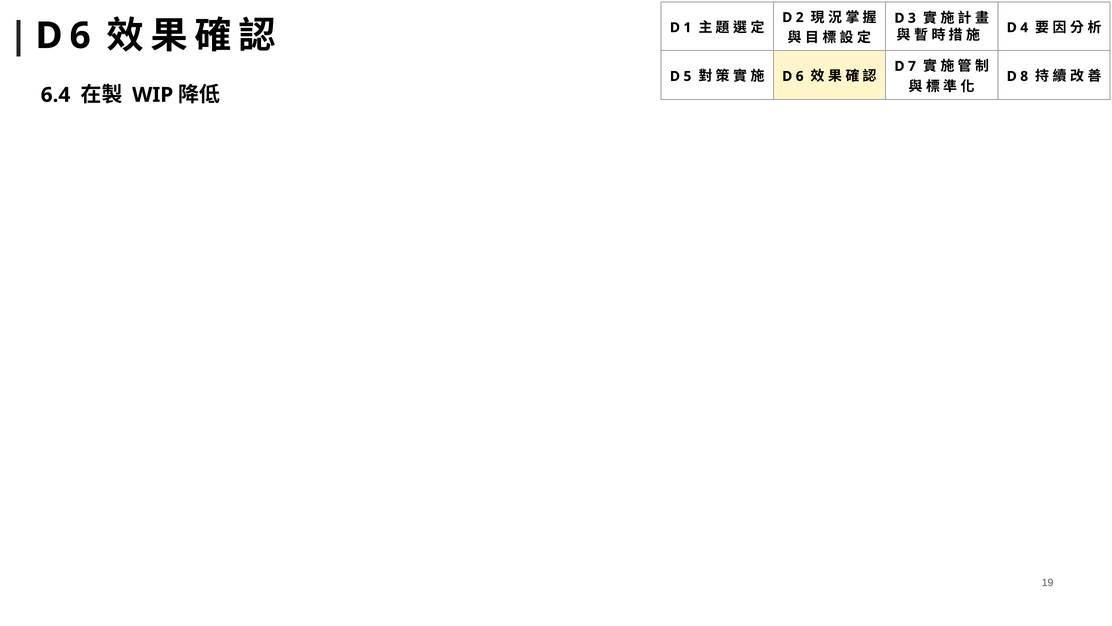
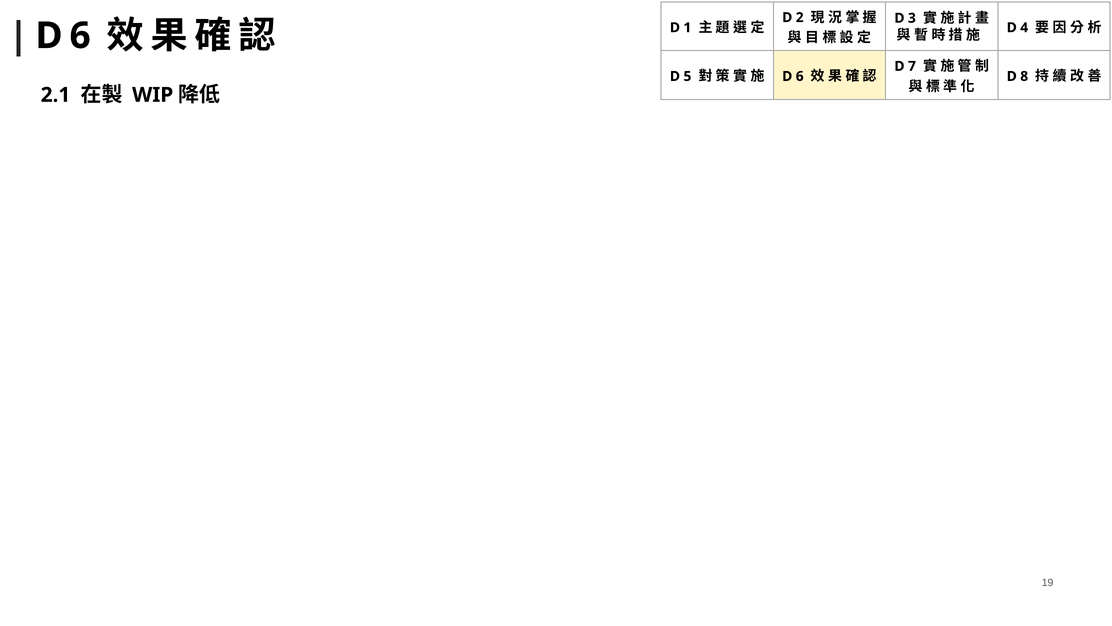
6.4: 6.4 -> 2.1
